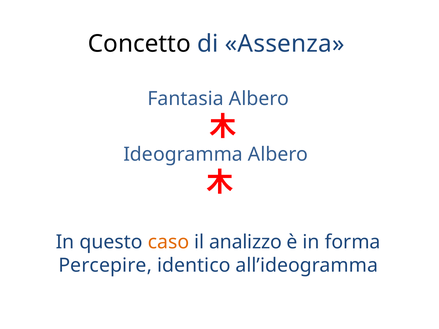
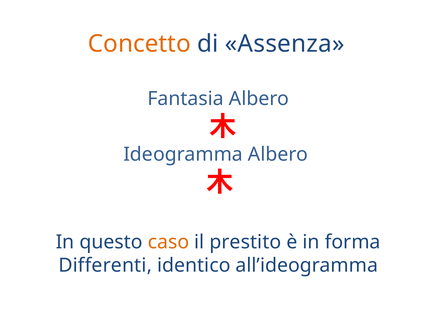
Concetto colour: black -> orange
analizzo: analizzo -> prestito
Percepire: Percepire -> Differenti
